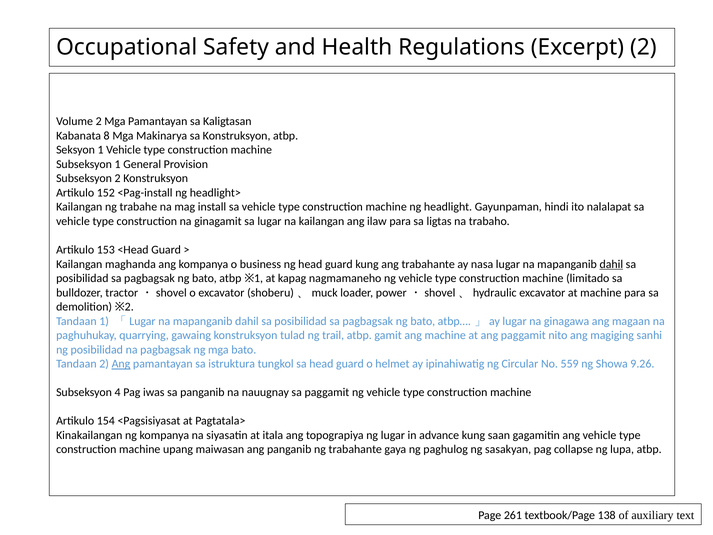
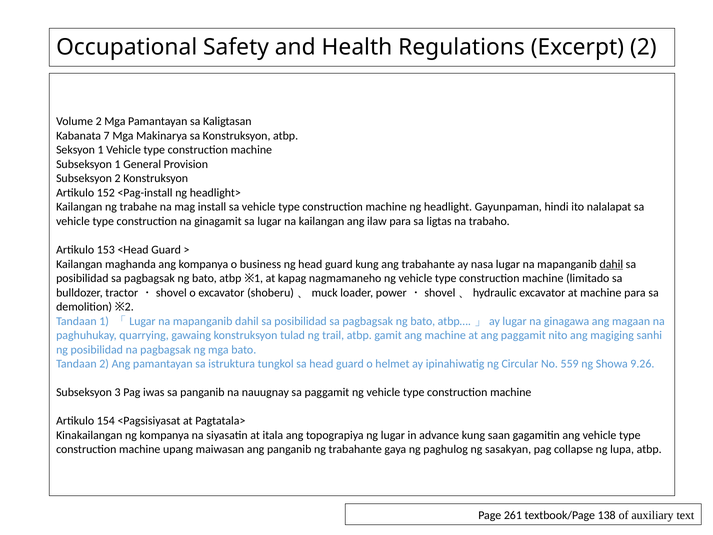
8: 8 -> 7
Ang at (121, 364) underline: present -> none
4: 4 -> 3
